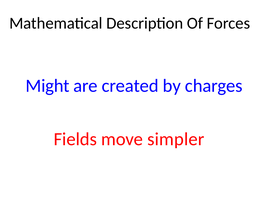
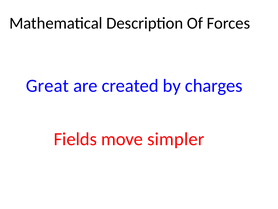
Might: Might -> Great
